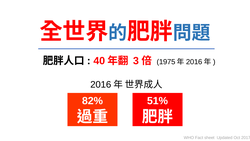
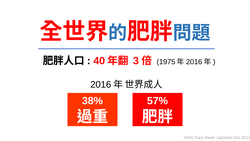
82%: 82% -> 38%
51%: 51% -> 57%
